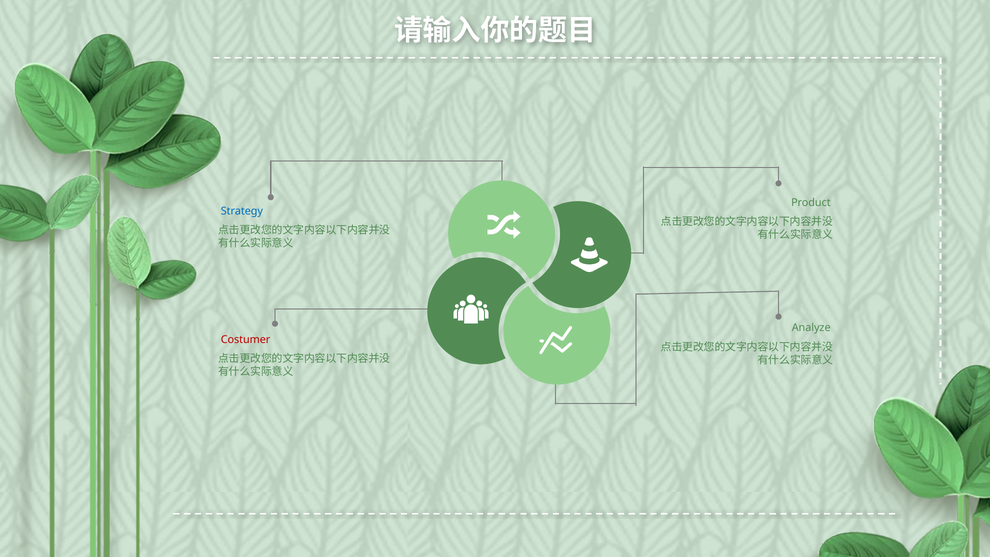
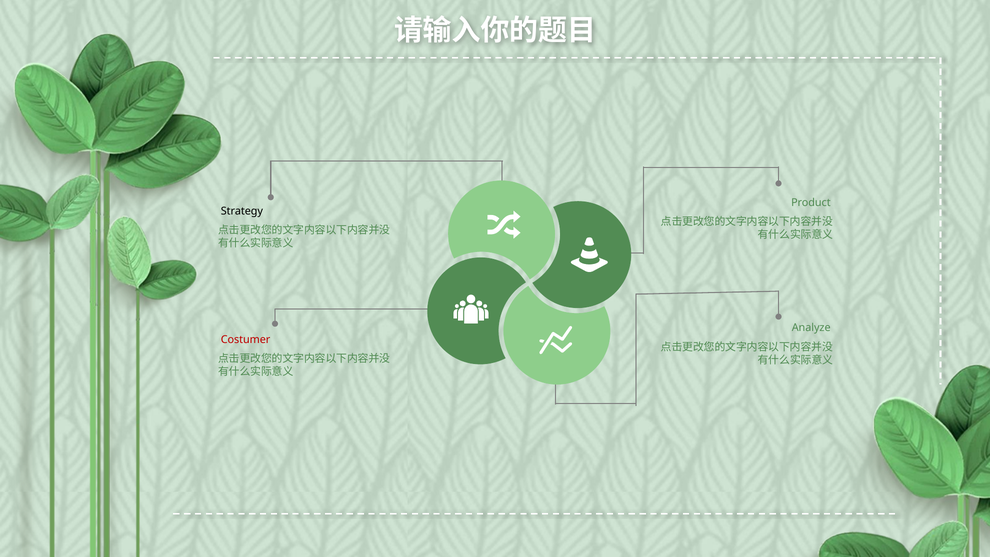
Strategy colour: blue -> black
